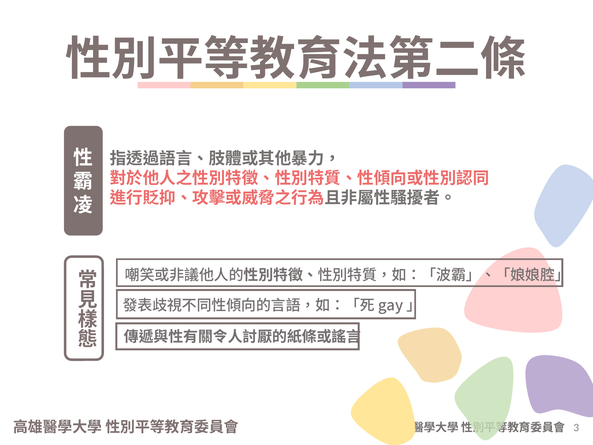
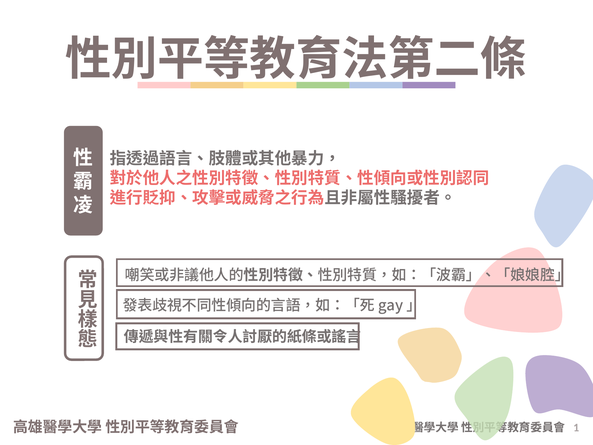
3: 3 -> 1
